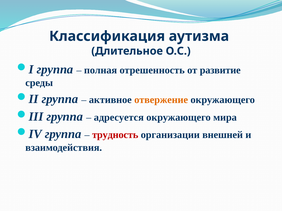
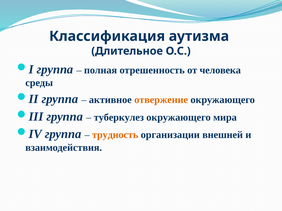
развитие: развитие -> человека
адресуется: адресуется -> туберкулез
трудность colour: red -> orange
